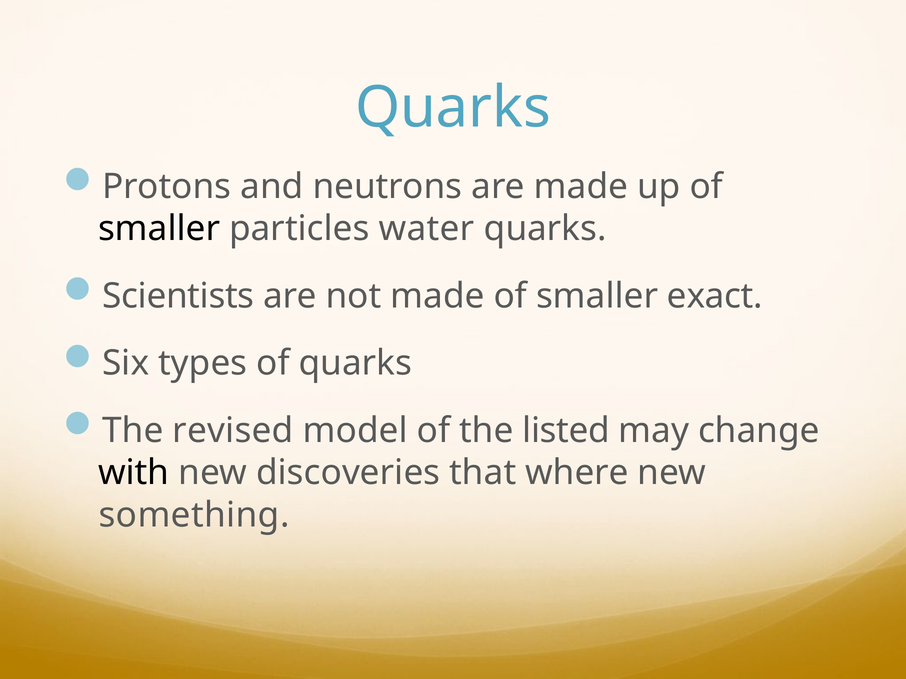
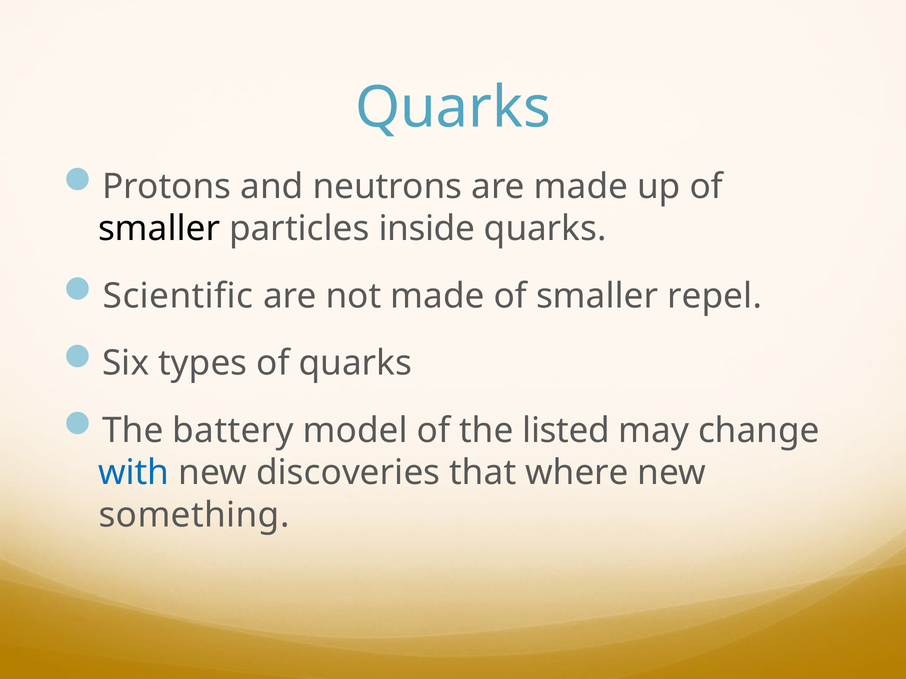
water: water -> inside
Scientists: Scientists -> Scientific
exact: exact -> repel
revised: revised -> battery
with colour: black -> blue
